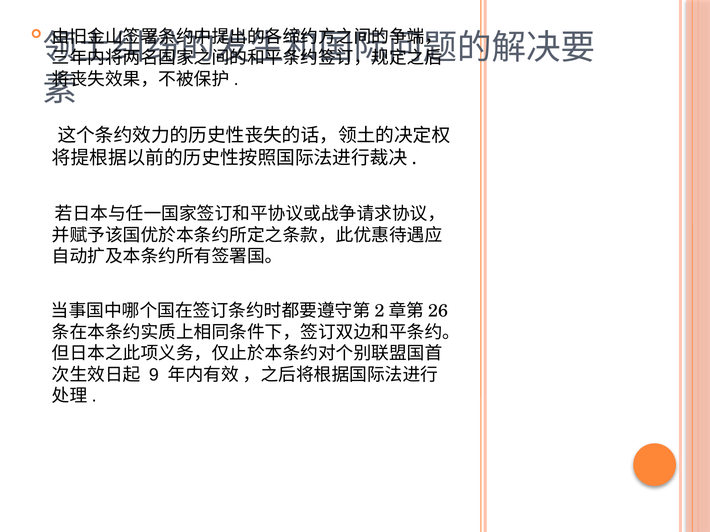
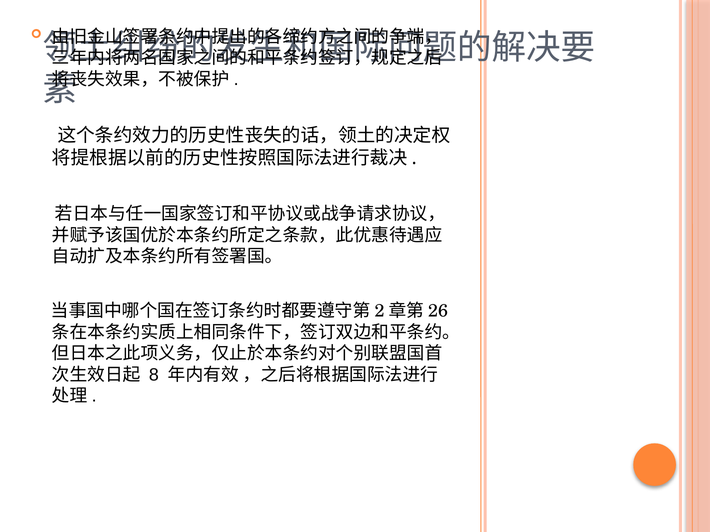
9: 9 -> 8
